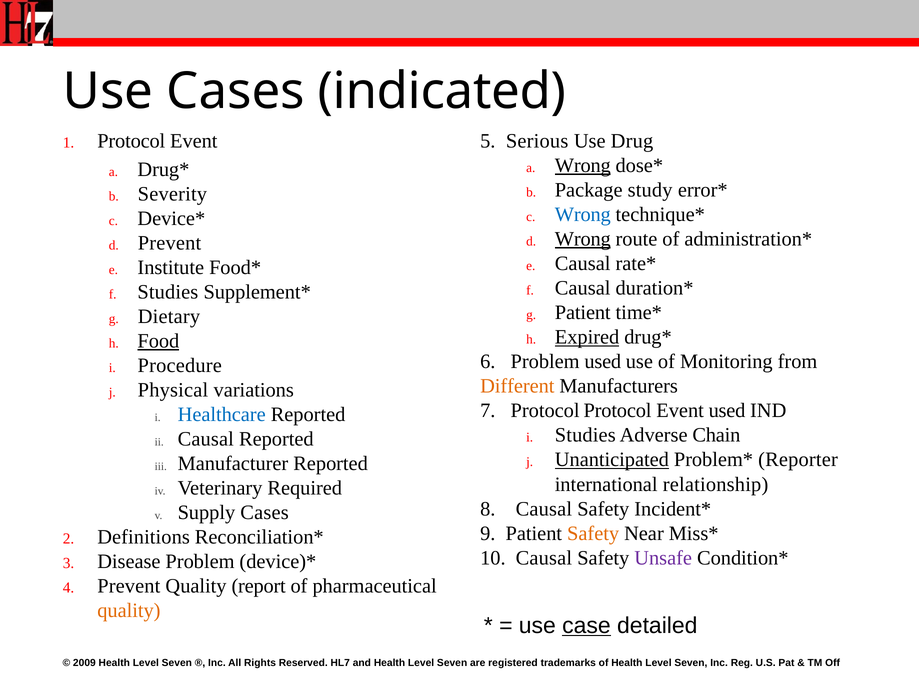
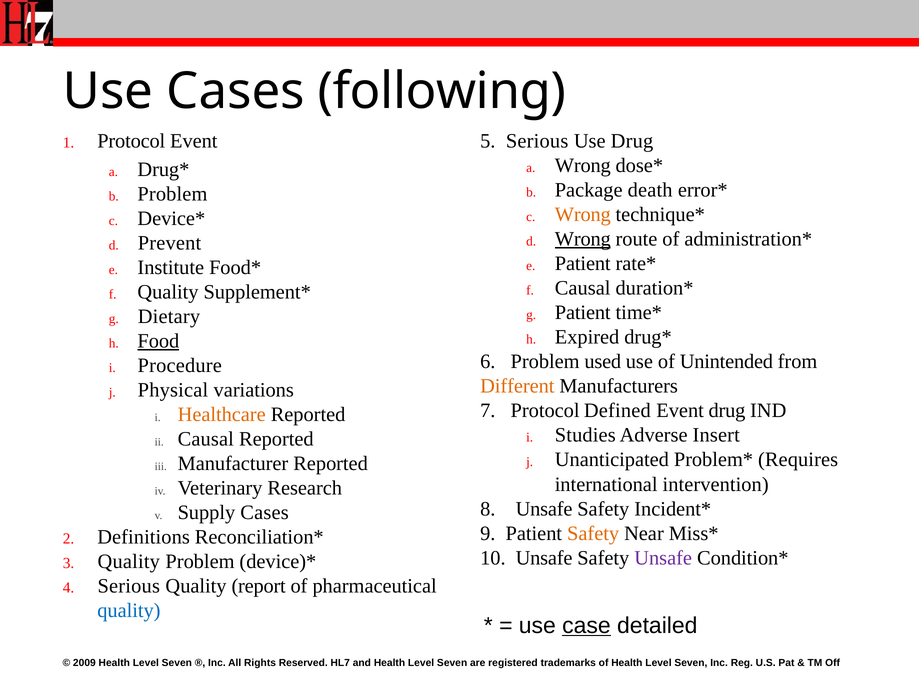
indicated: indicated -> following
Wrong at (583, 165) underline: present -> none
study: study -> death
Severity at (172, 194): Severity -> Problem
Wrong at (583, 214) colour: blue -> orange
Causal at (583, 263): Causal -> Patient
Studies at (168, 292): Studies -> Quality
Expired underline: present -> none
Monitoring: Monitoring -> Unintended
Protocol Protocol: Protocol -> Defined
Event used: used -> drug
Healthcare colour: blue -> orange
Chain: Chain -> Insert
Unanticipated underline: present -> none
Reporter: Reporter -> Requires
relationship: relationship -> intervention
Required: Required -> Research
8 Causal: Causal -> Unsafe
10 Causal: Causal -> Unsafe
Disease at (129, 561): Disease -> Quality
Prevent at (129, 586): Prevent -> Serious
quality at (129, 610) colour: orange -> blue
